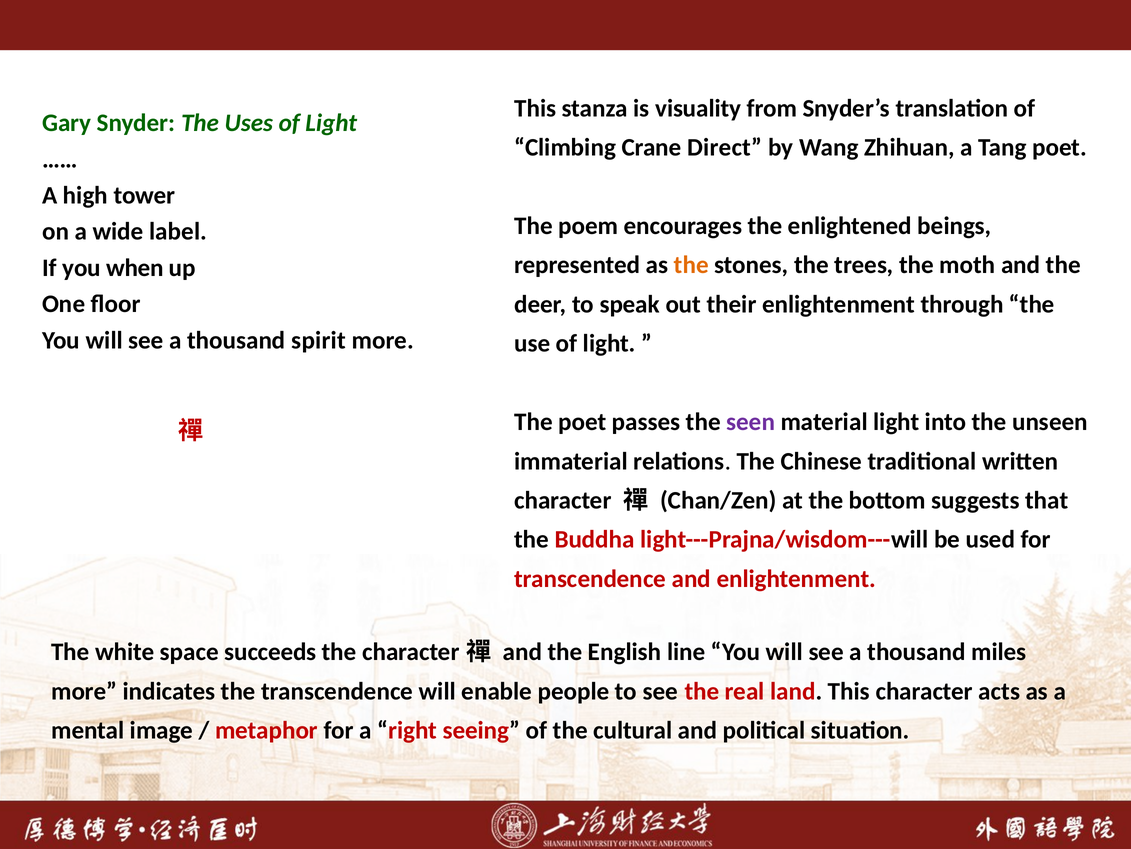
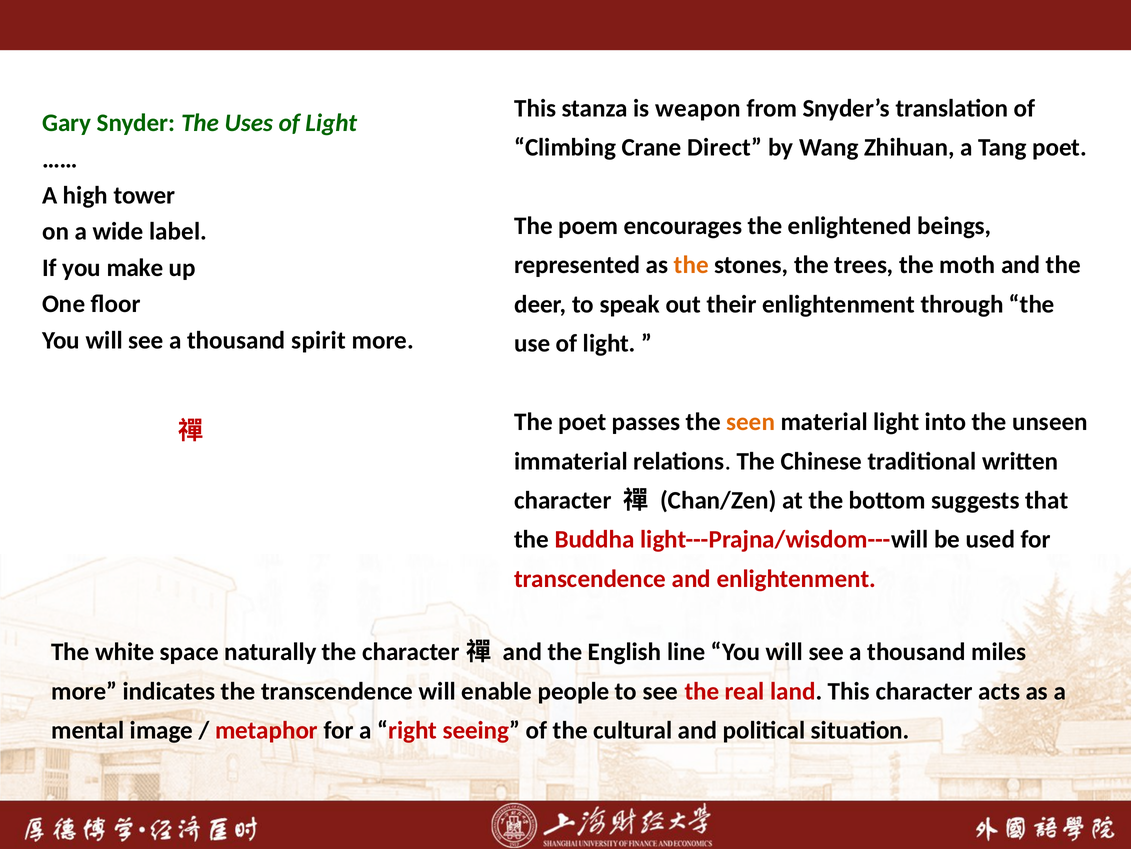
visuality: visuality -> weapon
when: when -> make
seen colour: purple -> orange
succeeds: succeeds -> naturally
